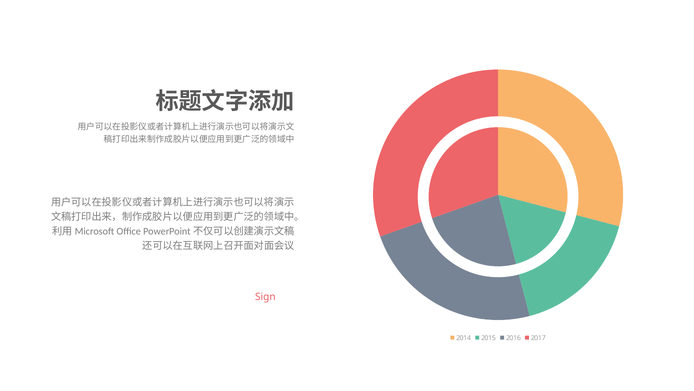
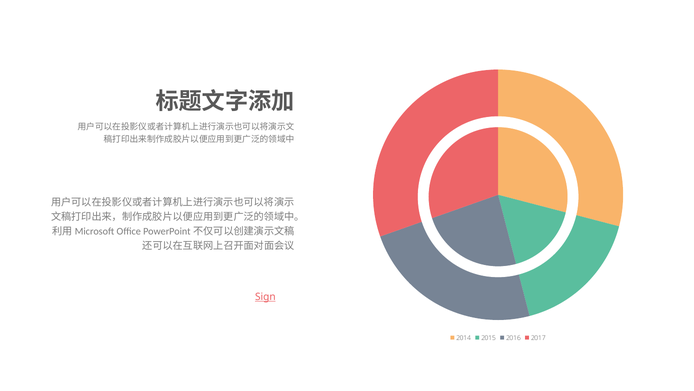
Sign underline: none -> present
